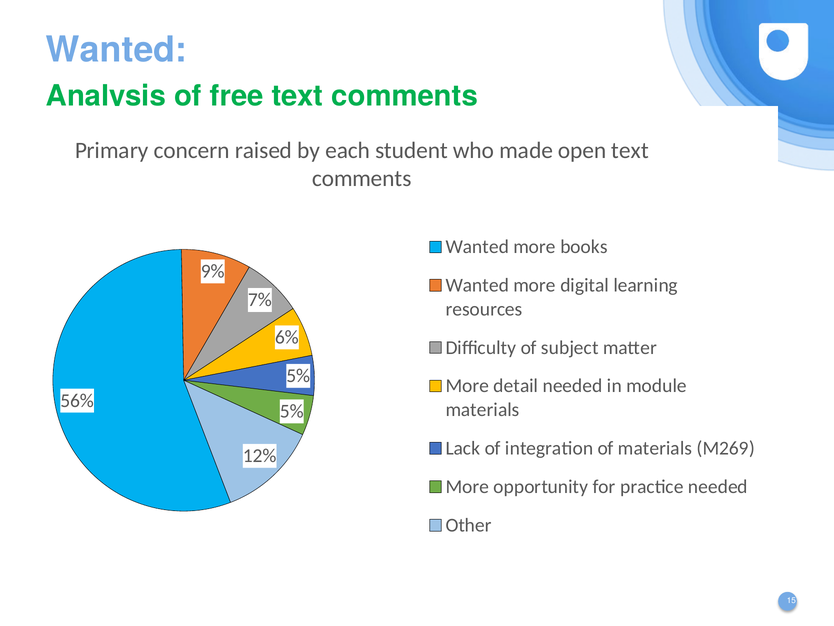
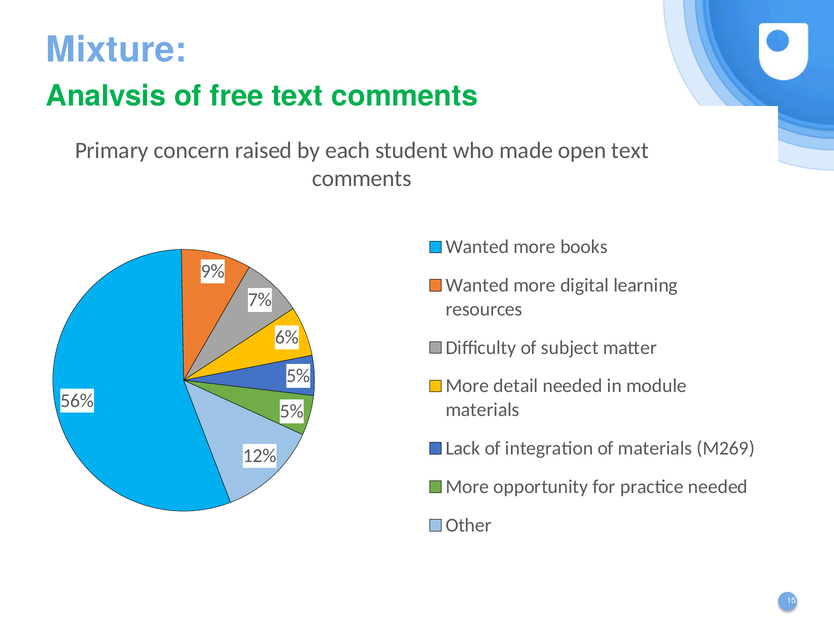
Wanted at (117, 50): Wanted -> Mixture
